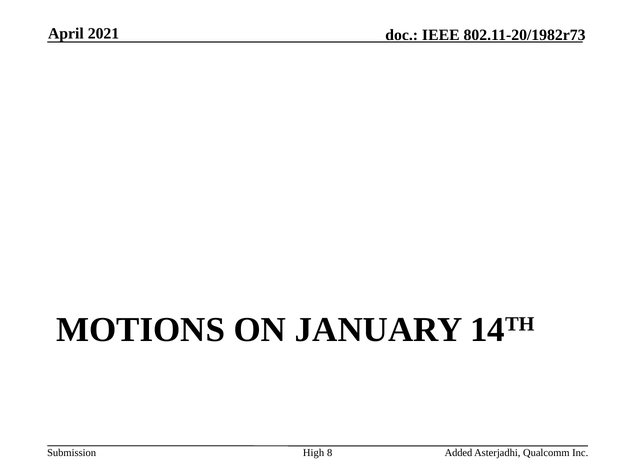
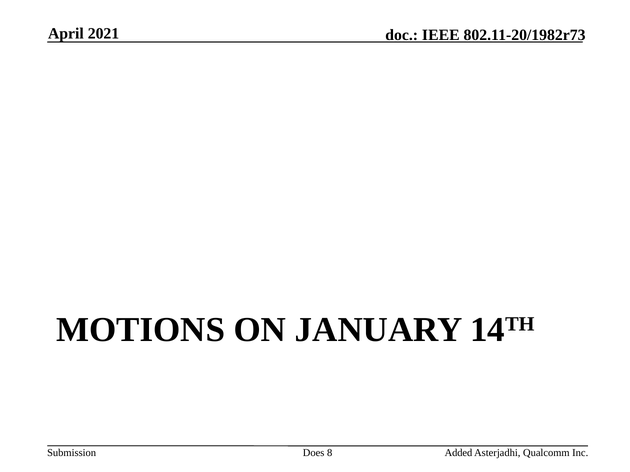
High: High -> Does
